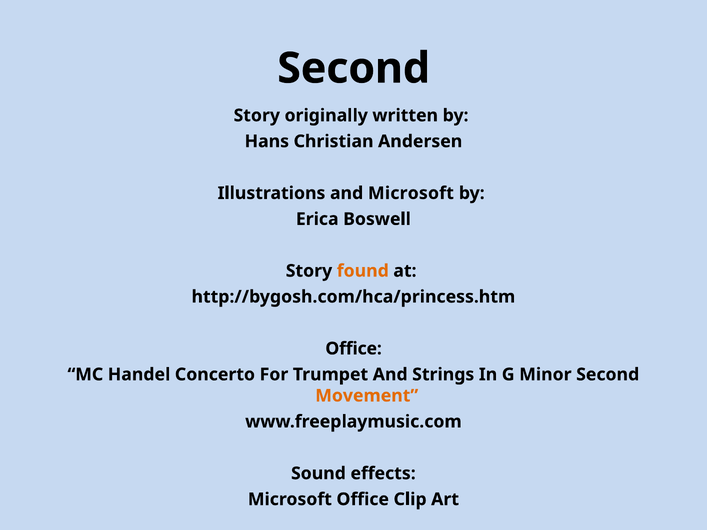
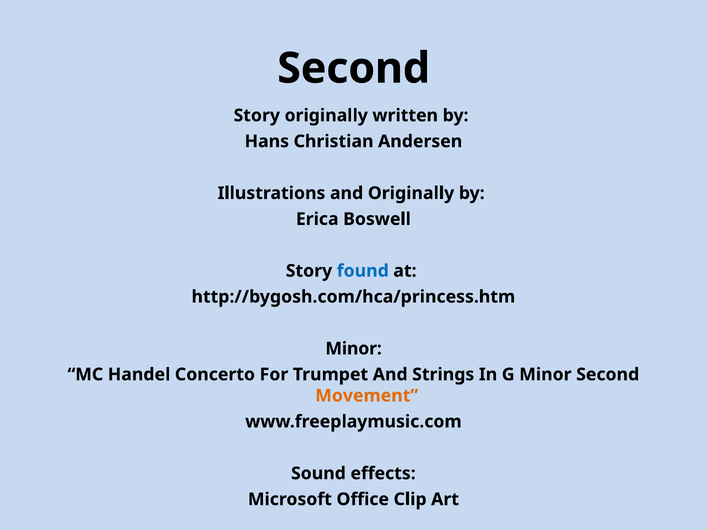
and Microsoft: Microsoft -> Originally
found colour: orange -> blue
Office at (354, 349): Office -> Minor
